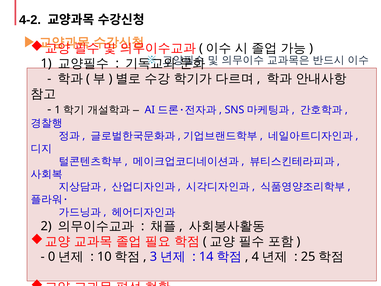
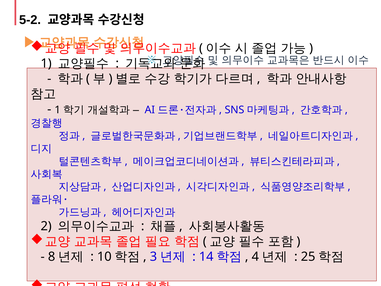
4-2: 4-2 -> 5-2
0: 0 -> 8
